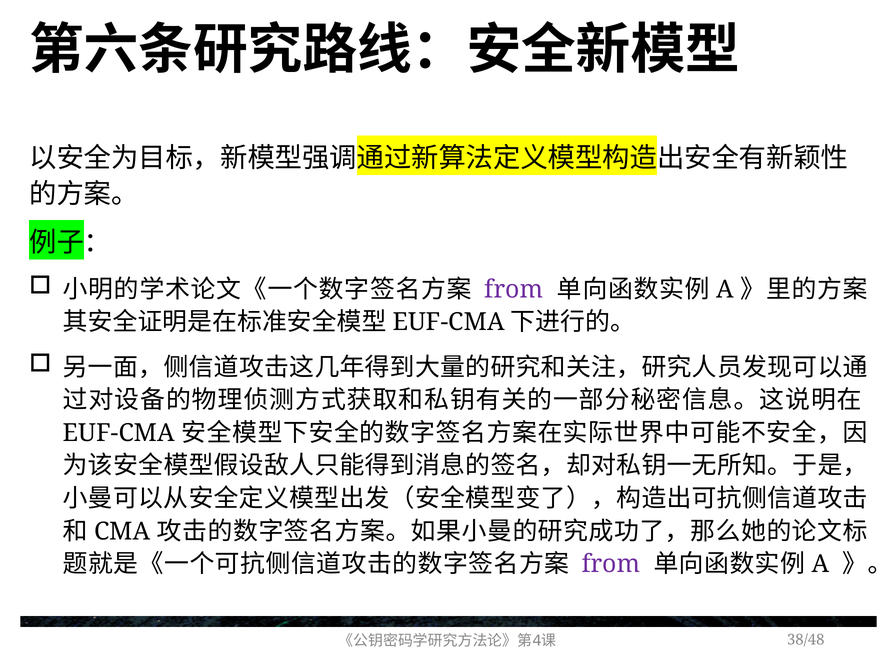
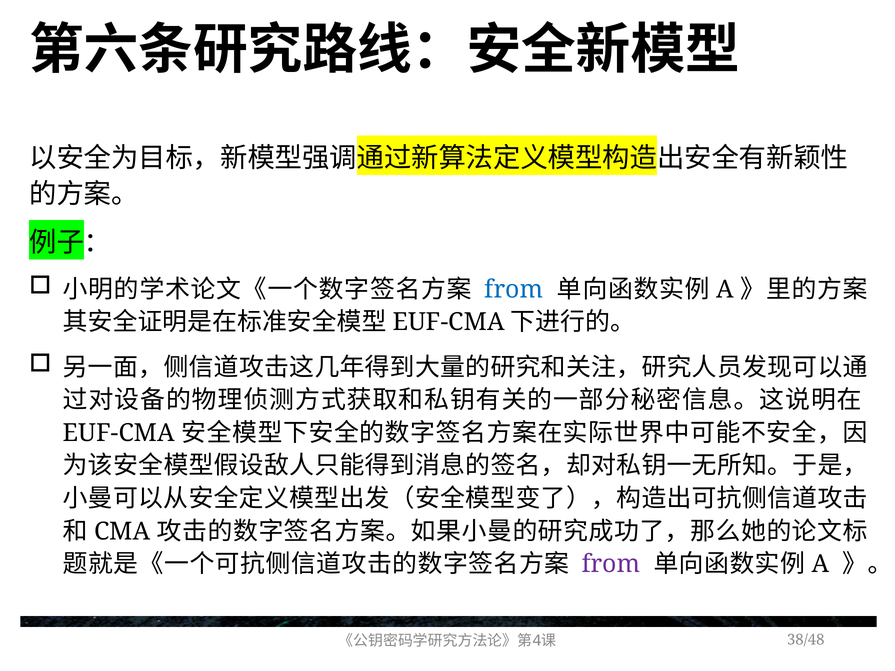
from at (514, 289) colour: purple -> blue
